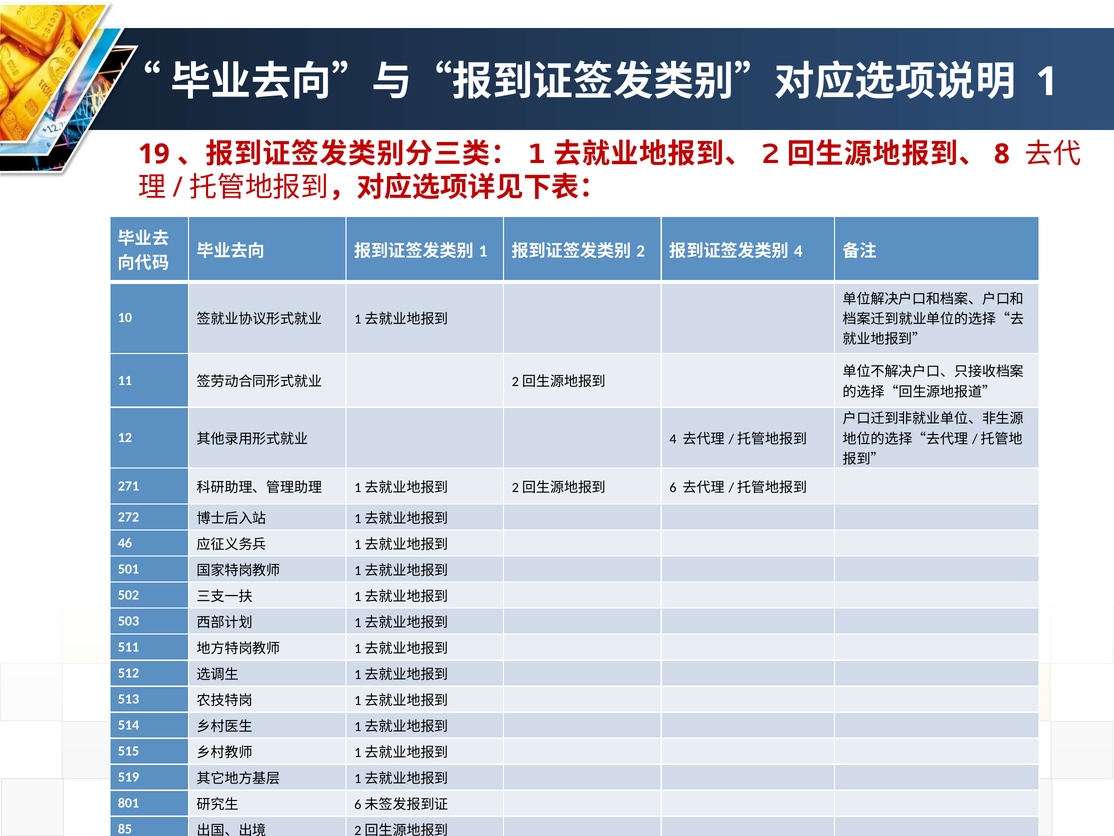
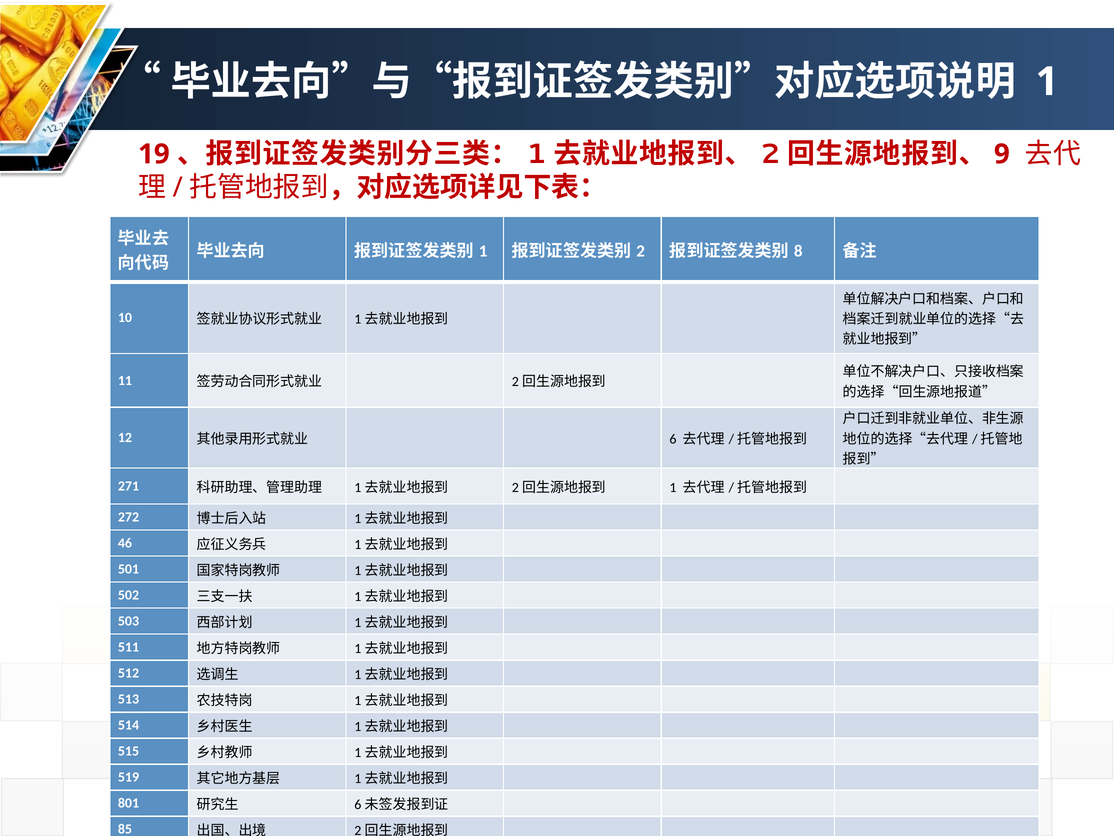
8: 8 -> 9
4 at (798, 251): 4 -> 8
4 at (673, 439): 4 -> 6
6 at (673, 487): 6 -> 1
